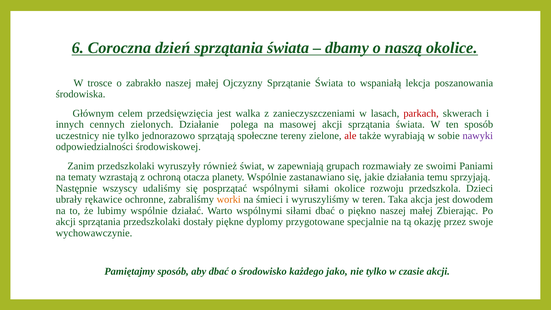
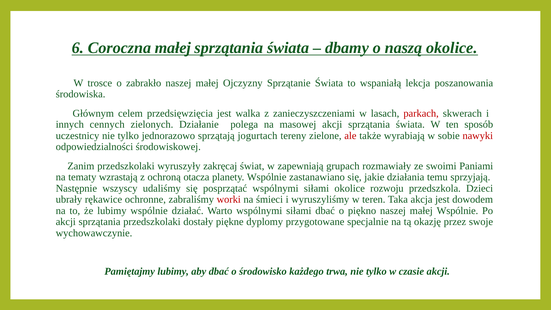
Coroczna dzień: dzień -> małej
społeczne: społeczne -> jogurtach
nawyki colour: purple -> red
również: również -> zakręcaj
worki colour: orange -> red
małej Zbierając: Zbierając -> Wspólnie
Pamiętajmy sposób: sposób -> lubimy
jako: jako -> trwa
